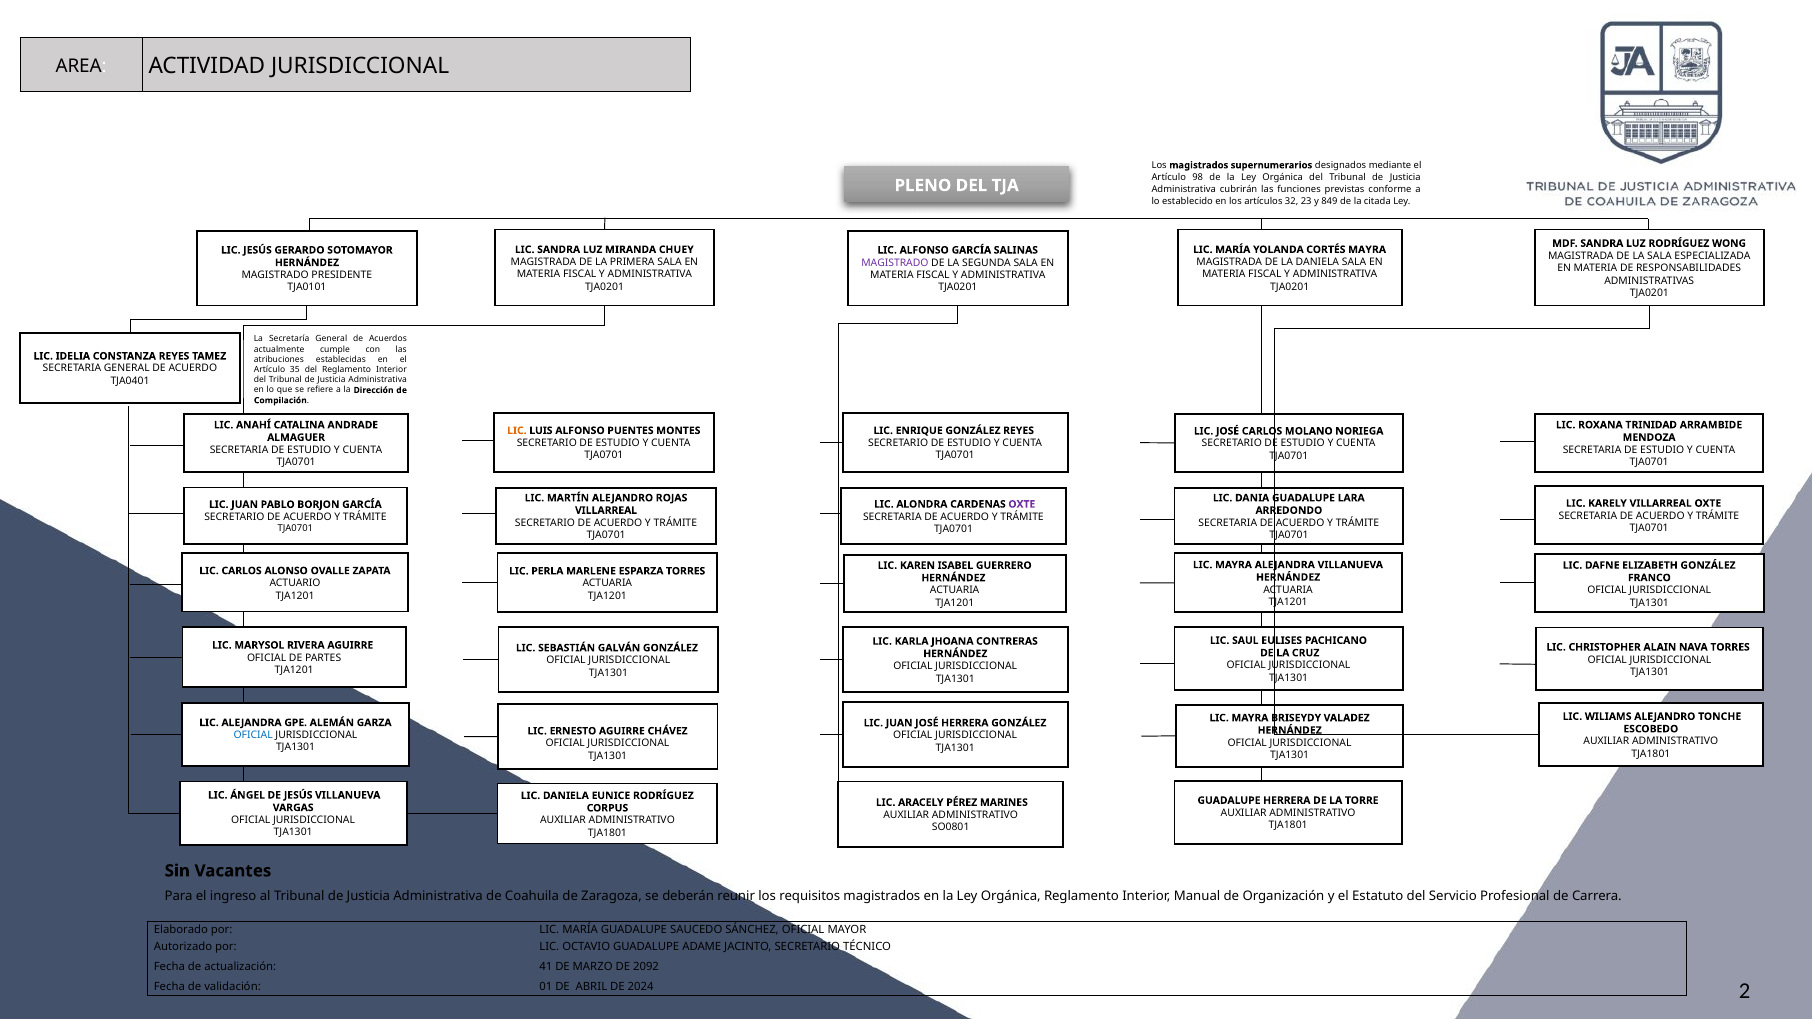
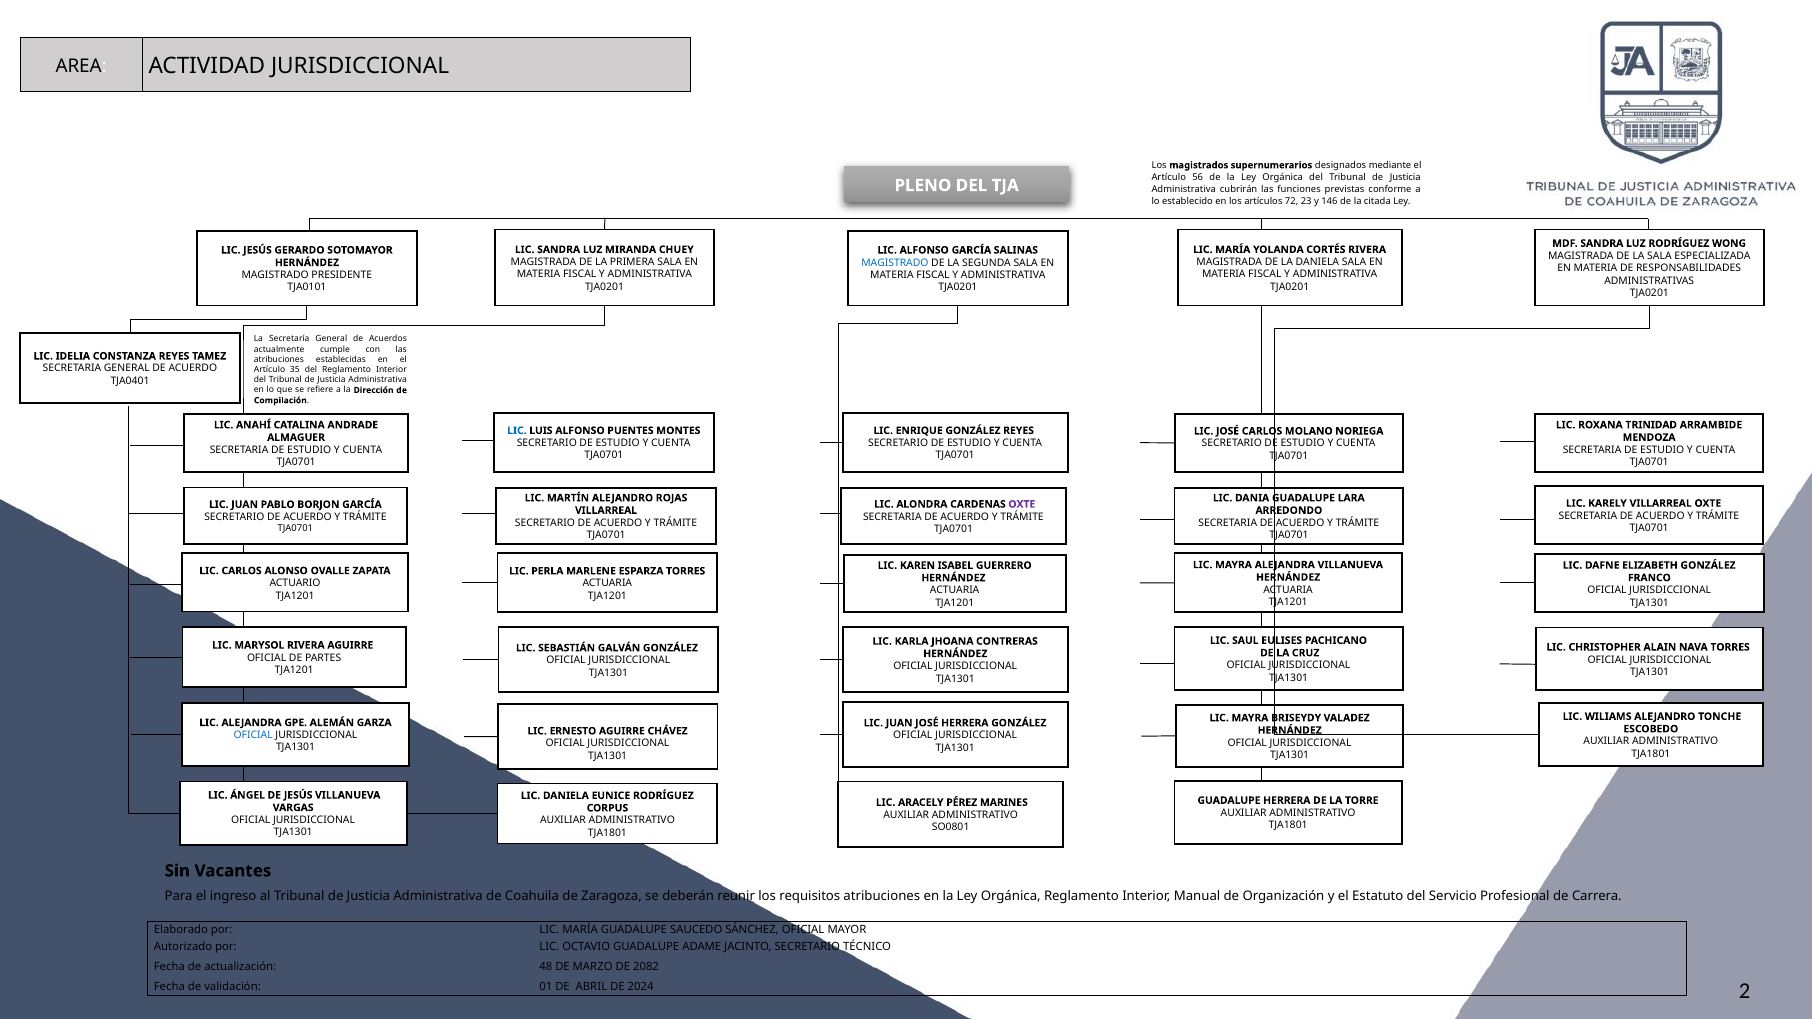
98: 98 -> 56
32: 32 -> 72
849: 849 -> 146
CORTÉS MAYRA: MAYRA -> RIVERA
MAGISTRADO at (895, 263) colour: purple -> blue
LIC at (517, 431) colour: orange -> blue
requisitos magistrados: magistrados -> atribuciones
41: 41 -> 48
2092: 2092 -> 2082
